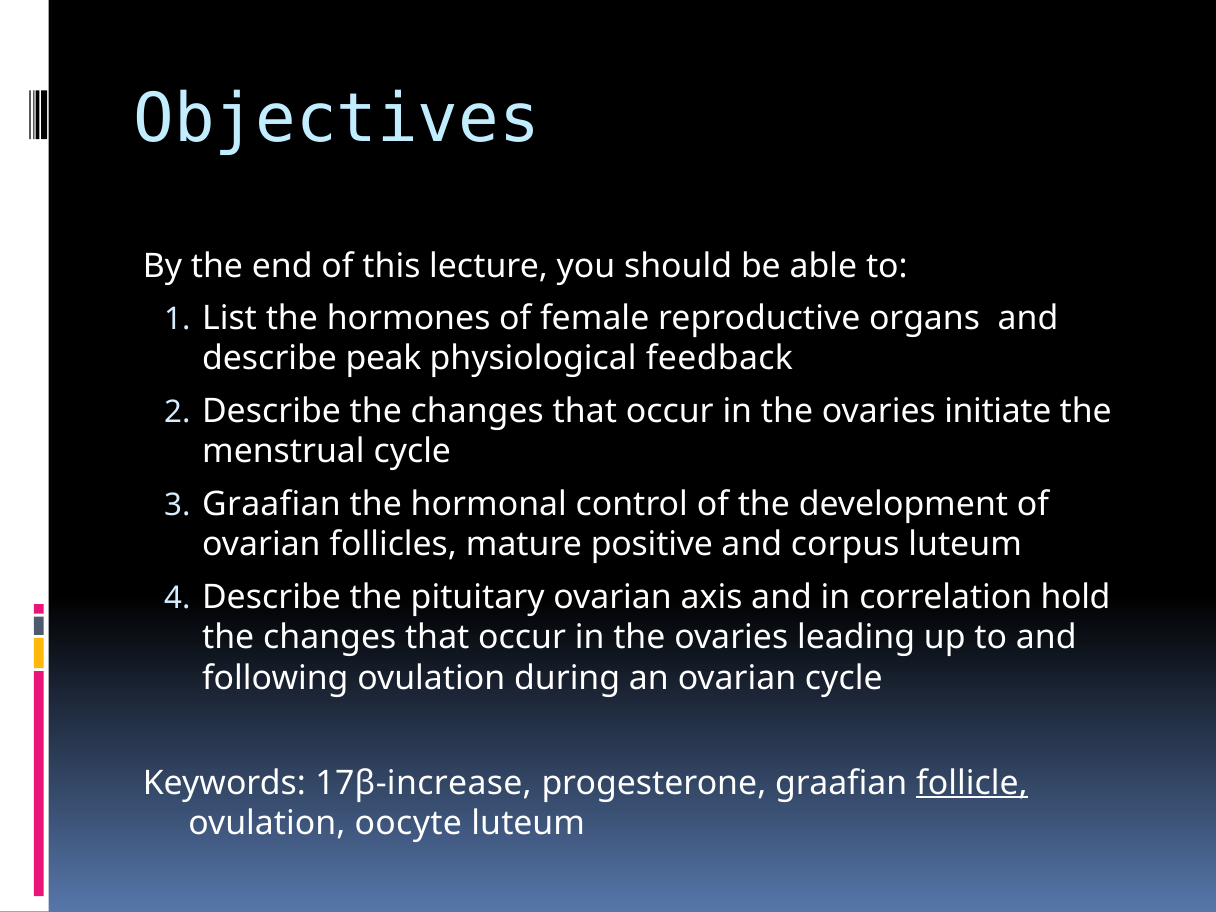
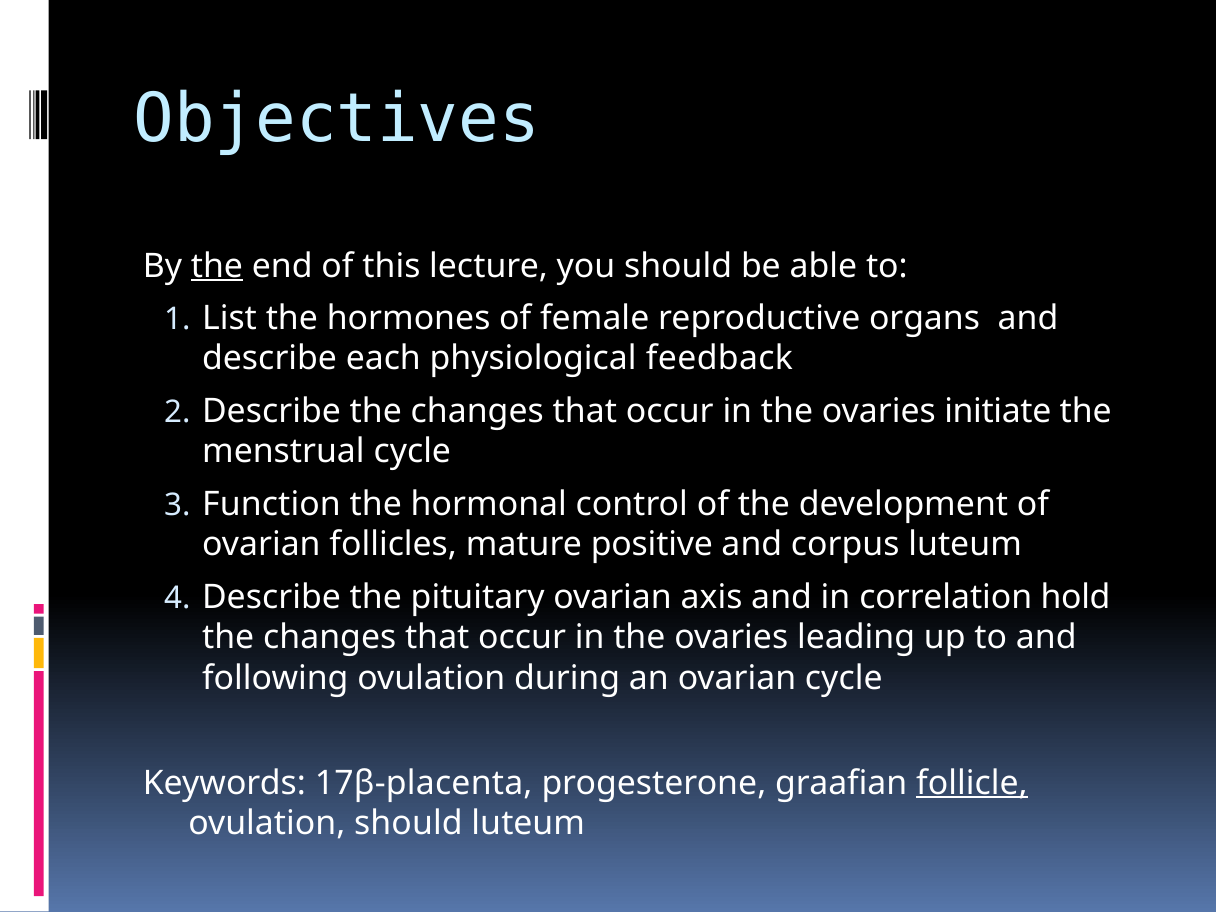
the at (217, 266) underline: none -> present
peak: peak -> each
Graafian at (271, 504): Graafian -> Function
17β-increase: 17β-increase -> 17β-placenta
ovulation oocyte: oocyte -> should
